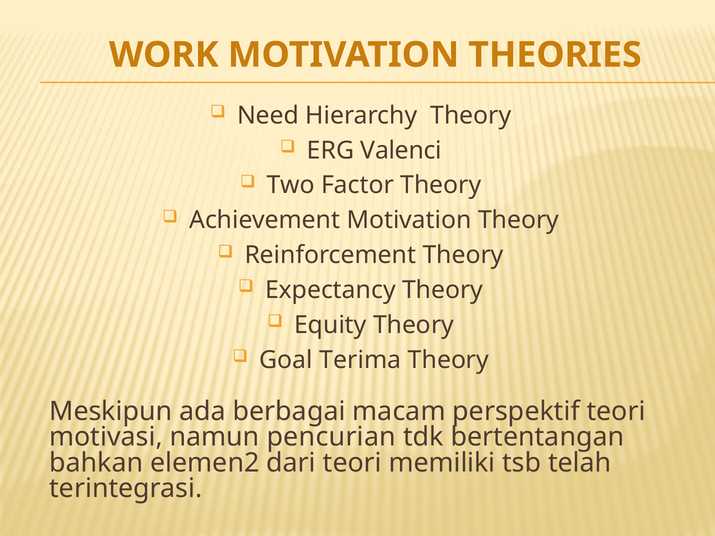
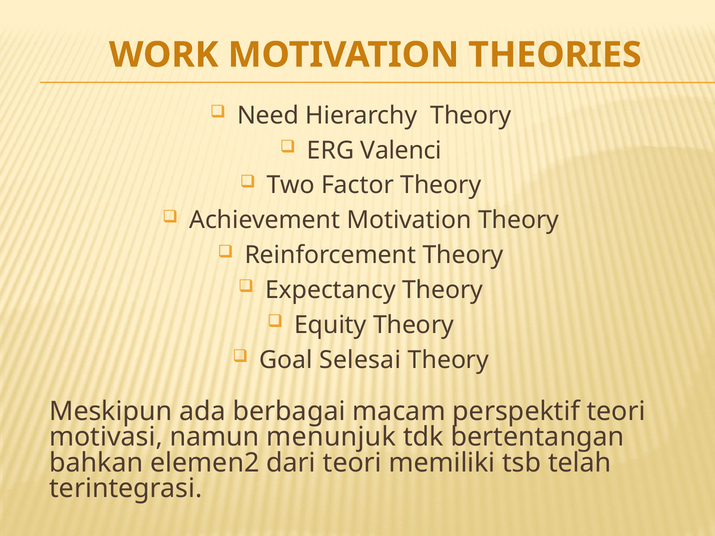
Terima: Terima -> Selesai
pencurian: pencurian -> menunjuk
